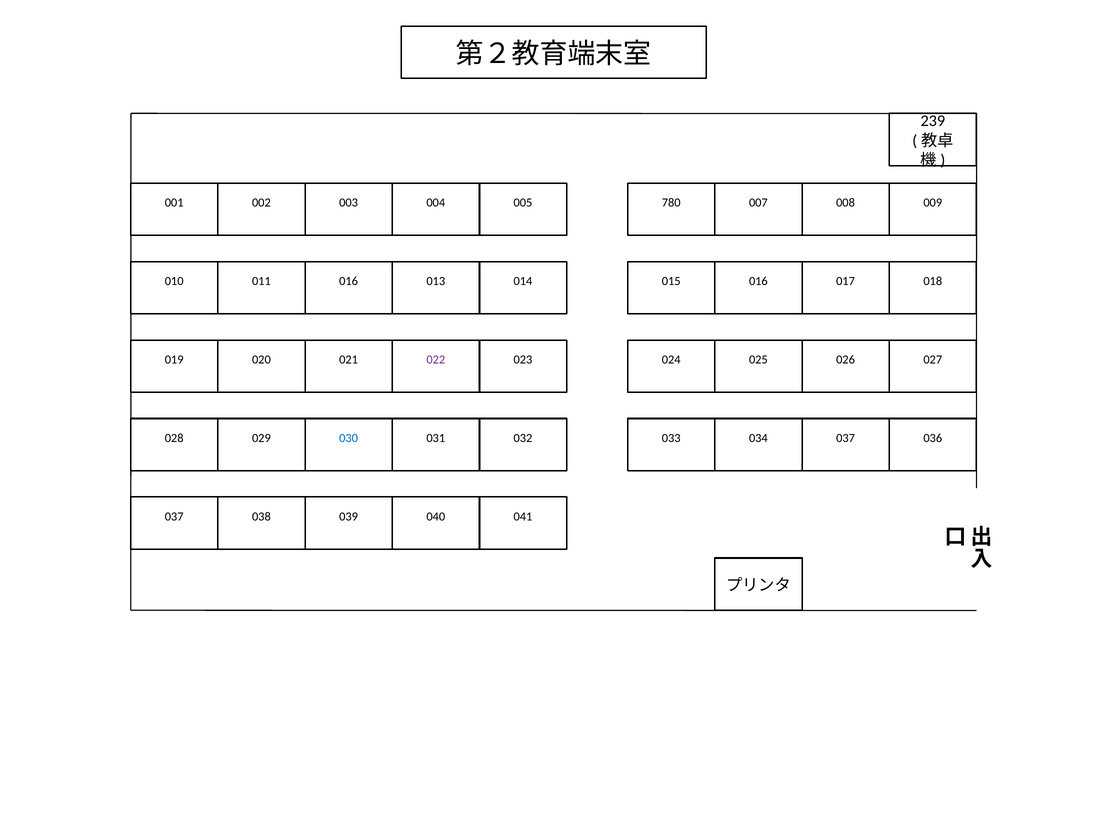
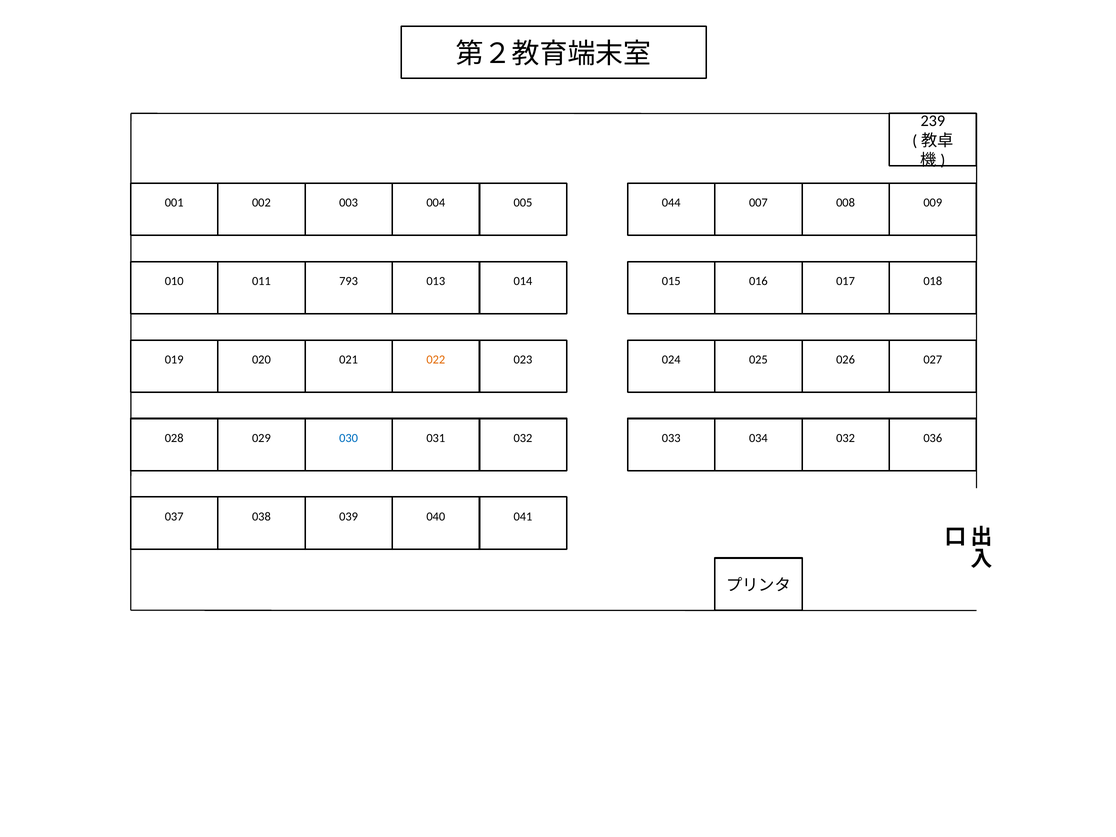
780: 780 -> 044
011 016: 016 -> 793
022 colour: purple -> orange
034 037: 037 -> 032
